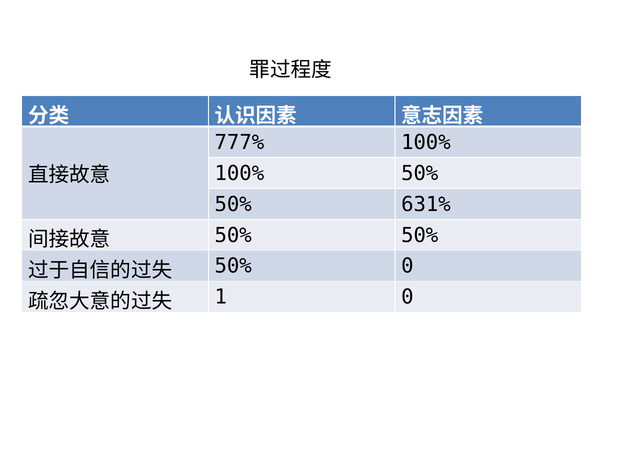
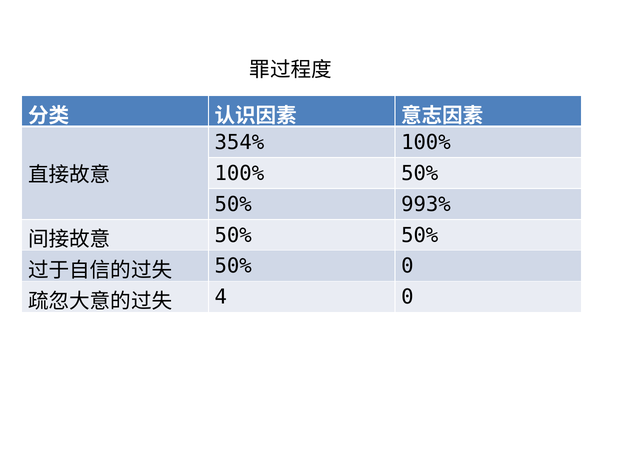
777%: 777% -> 354%
631%: 631% -> 993%
1: 1 -> 4
